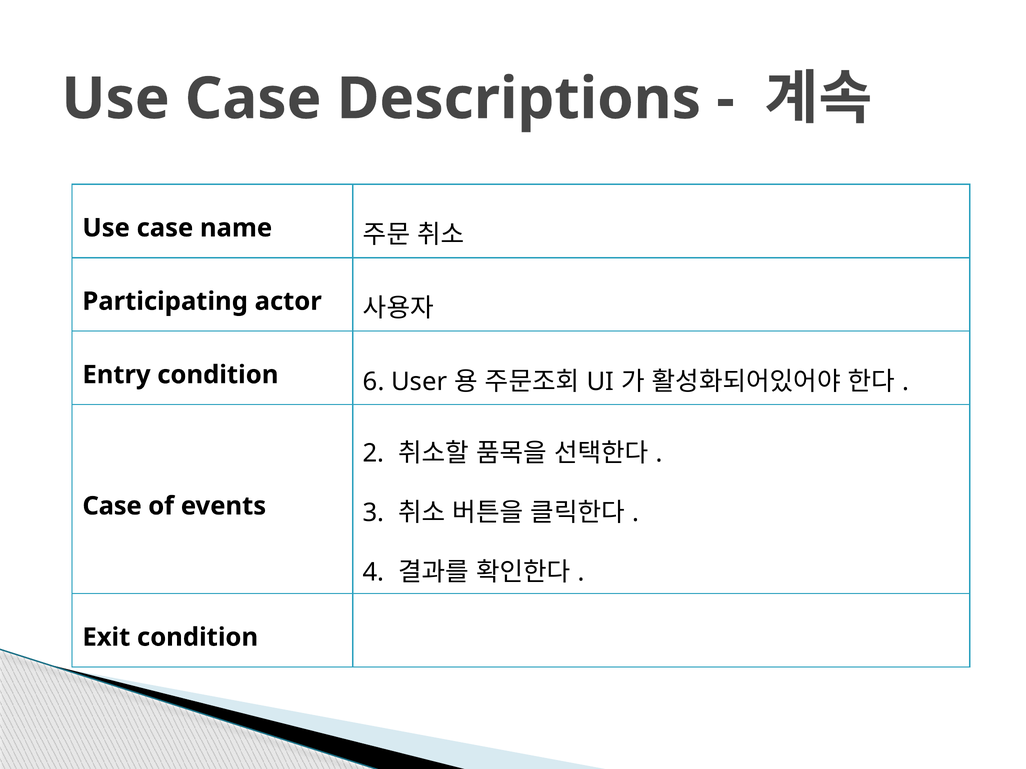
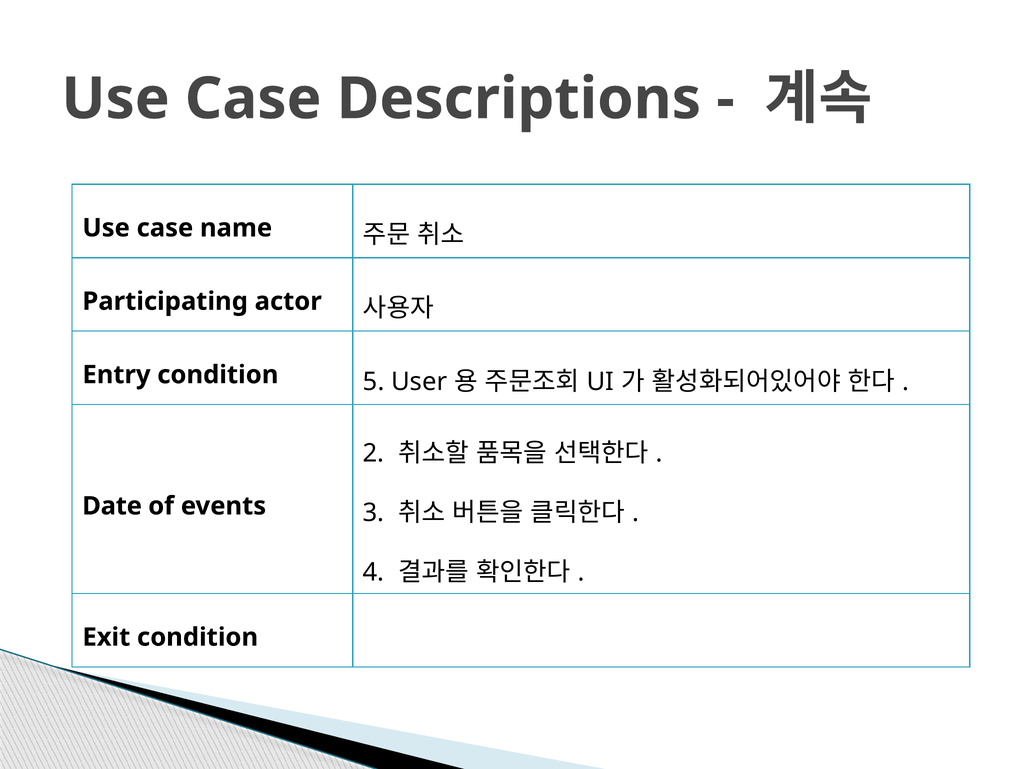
6: 6 -> 5
Case at (112, 506): Case -> Date
